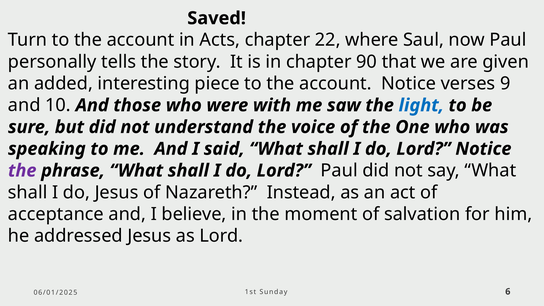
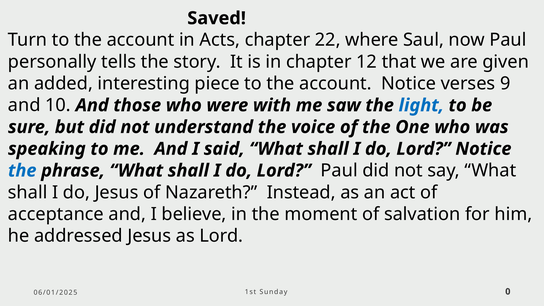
90: 90 -> 12
the at (22, 171) colour: purple -> blue
6: 6 -> 0
